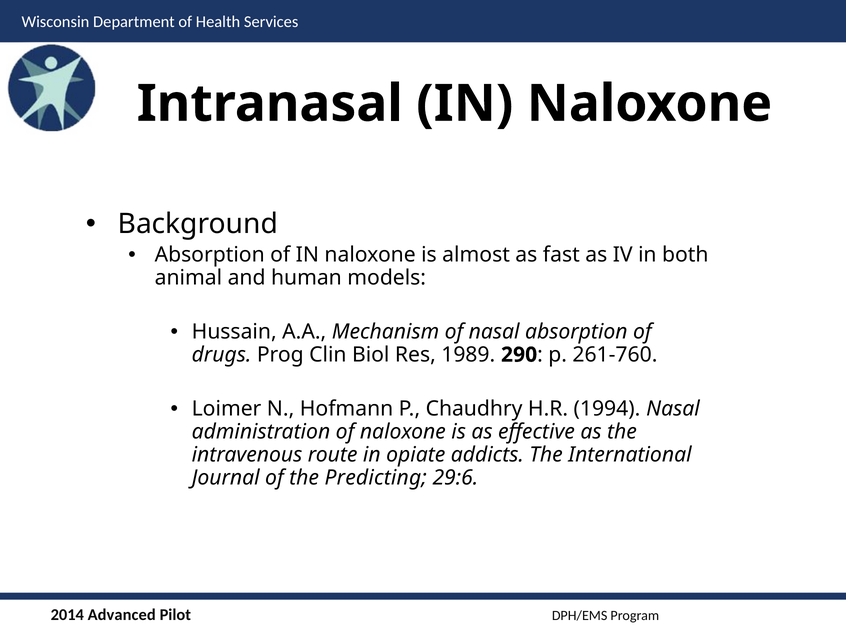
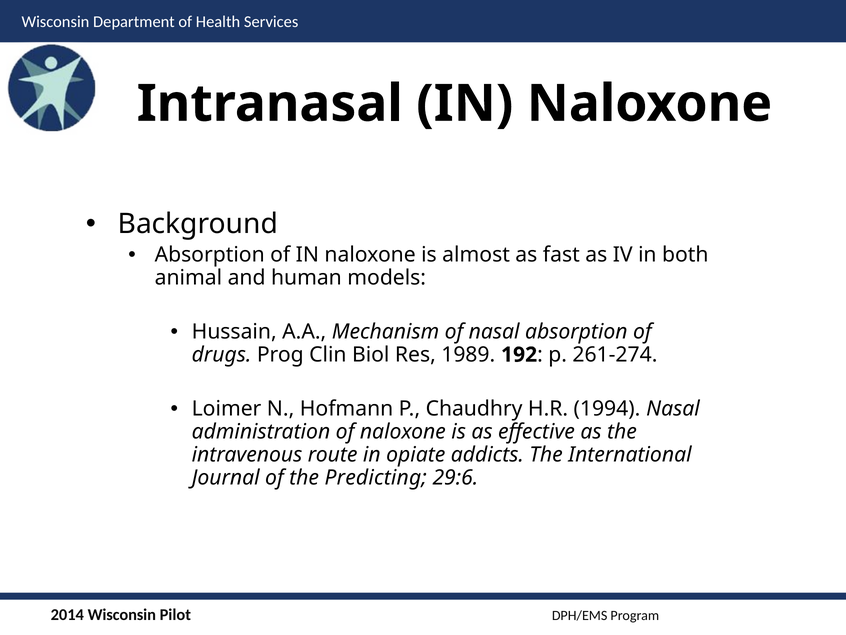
290: 290 -> 192
261-760: 261-760 -> 261-274
Advanced at (122, 614): Advanced -> Wisconsin
